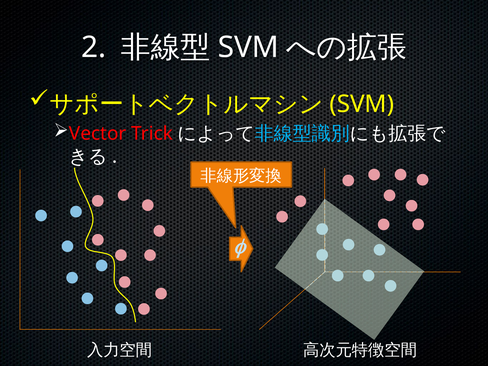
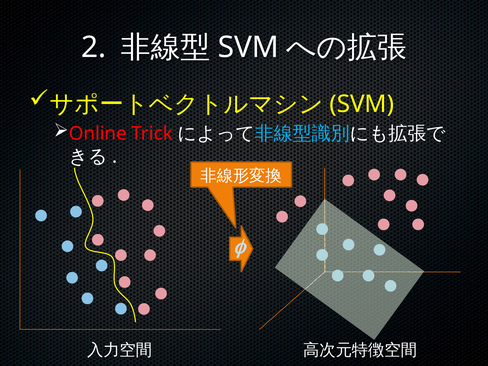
Vector: Vector -> Online
